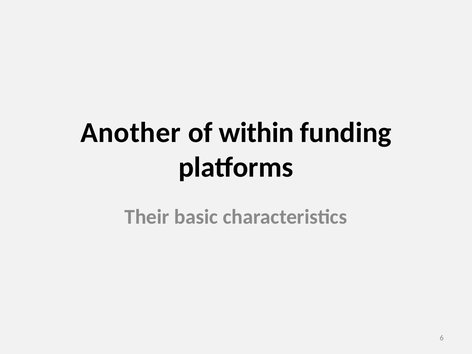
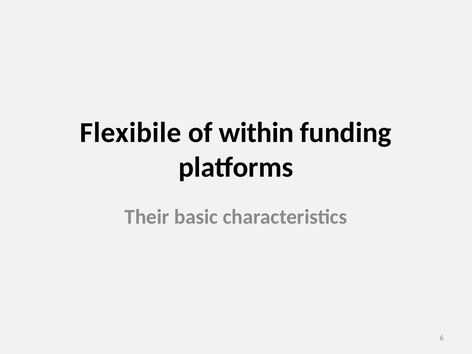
Another: Another -> Flexibile
